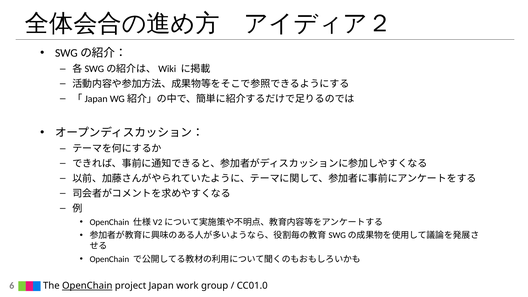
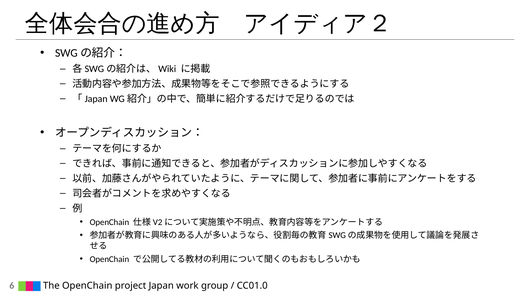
OpenChain at (87, 286) underline: present -> none
